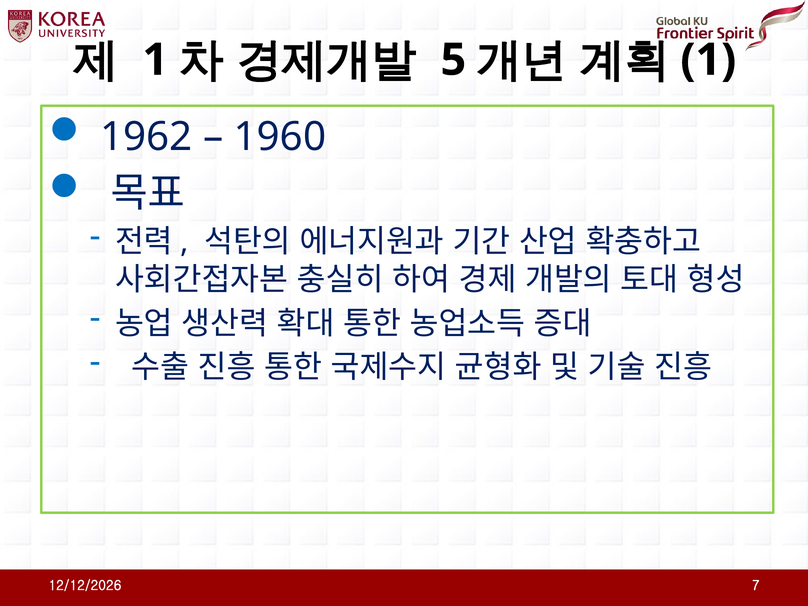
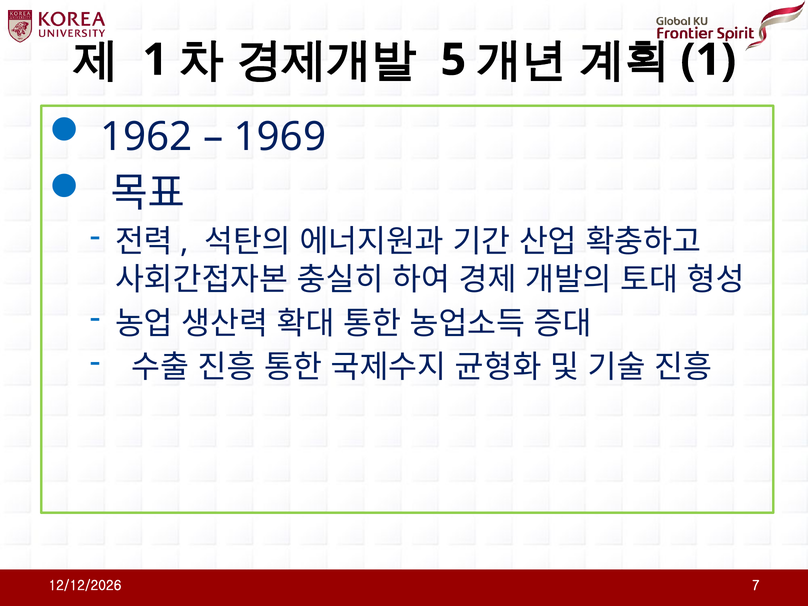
1960: 1960 -> 1969
